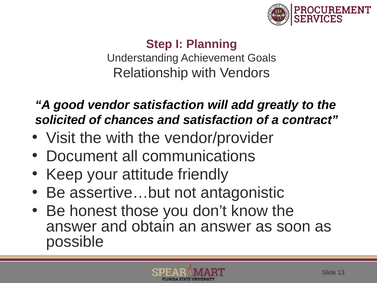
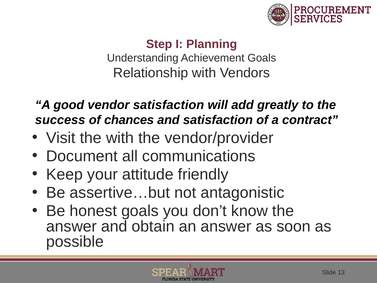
solicited: solicited -> success
honest those: those -> goals
